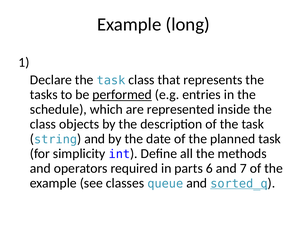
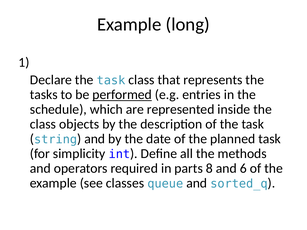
6: 6 -> 8
7: 7 -> 6
sorted_q underline: present -> none
